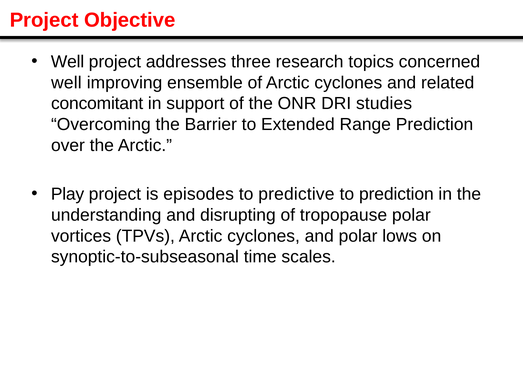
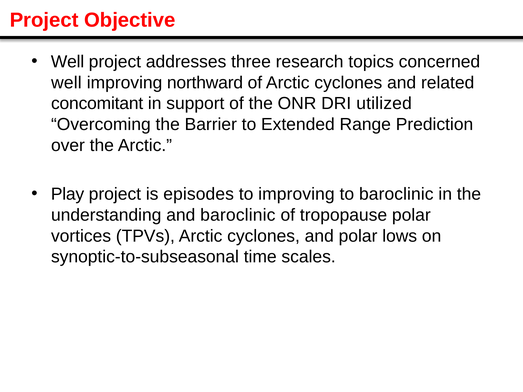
ensemble: ensemble -> northward
studies: studies -> utilized
to predictive: predictive -> improving
to prediction: prediction -> baroclinic
and disrupting: disrupting -> baroclinic
